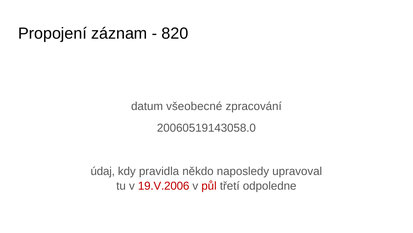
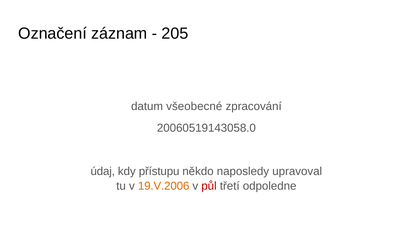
Propojení: Propojení -> Označení
820: 820 -> 205
pravidla: pravidla -> přístupu
19.V.2006 colour: red -> orange
